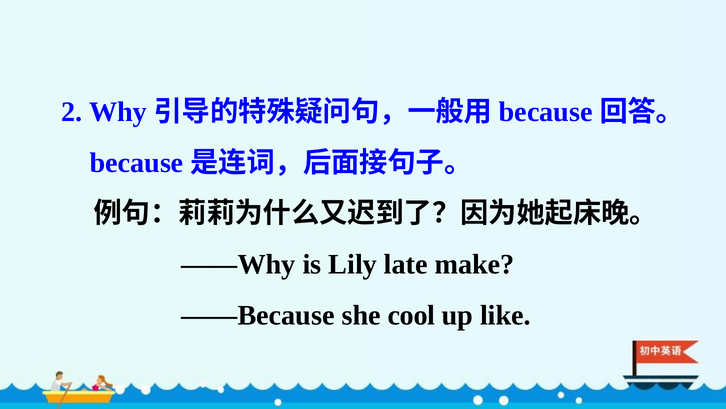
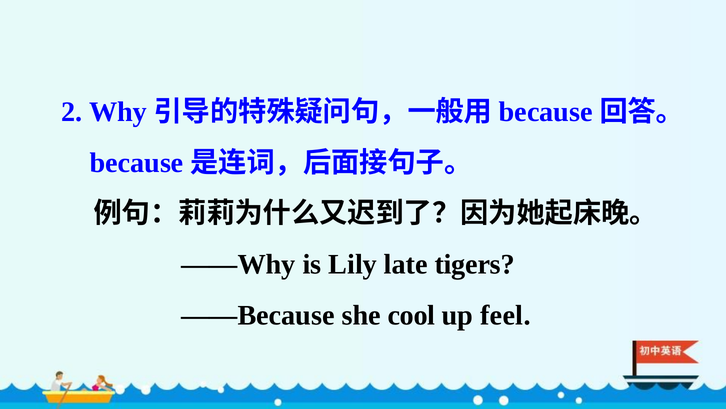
make: make -> tigers
like: like -> feel
